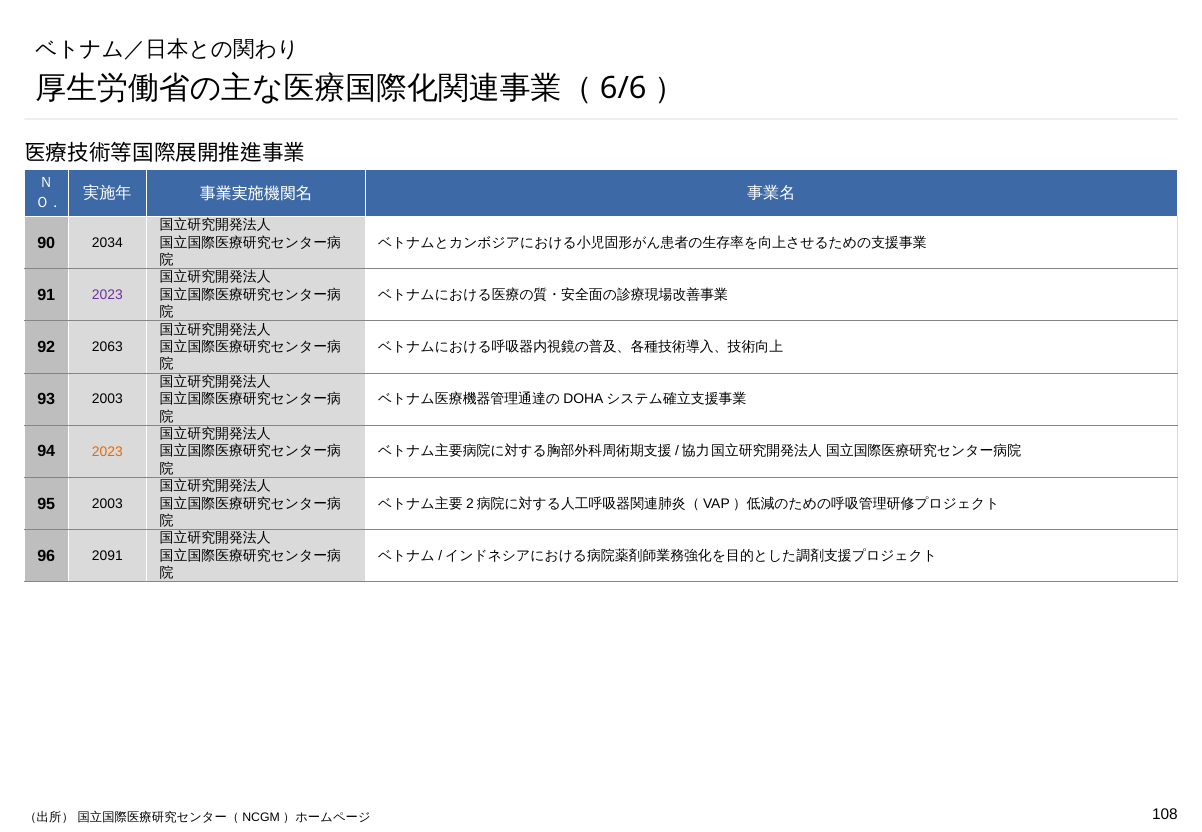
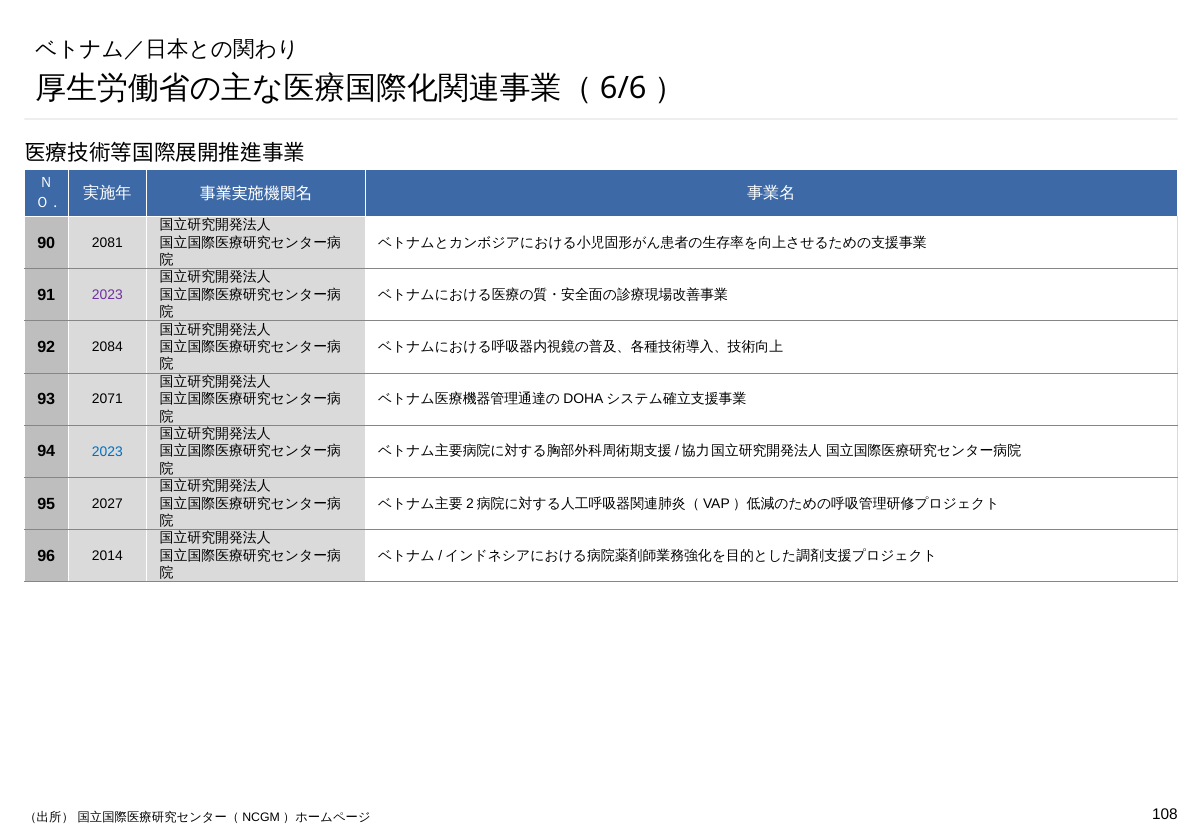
2034: 2034 -> 2081
2063: 2063 -> 2084
93 2003: 2003 -> 2071
2023 at (107, 452) colour: orange -> blue
95 2003: 2003 -> 2027
2091: 2091 -> 2014
